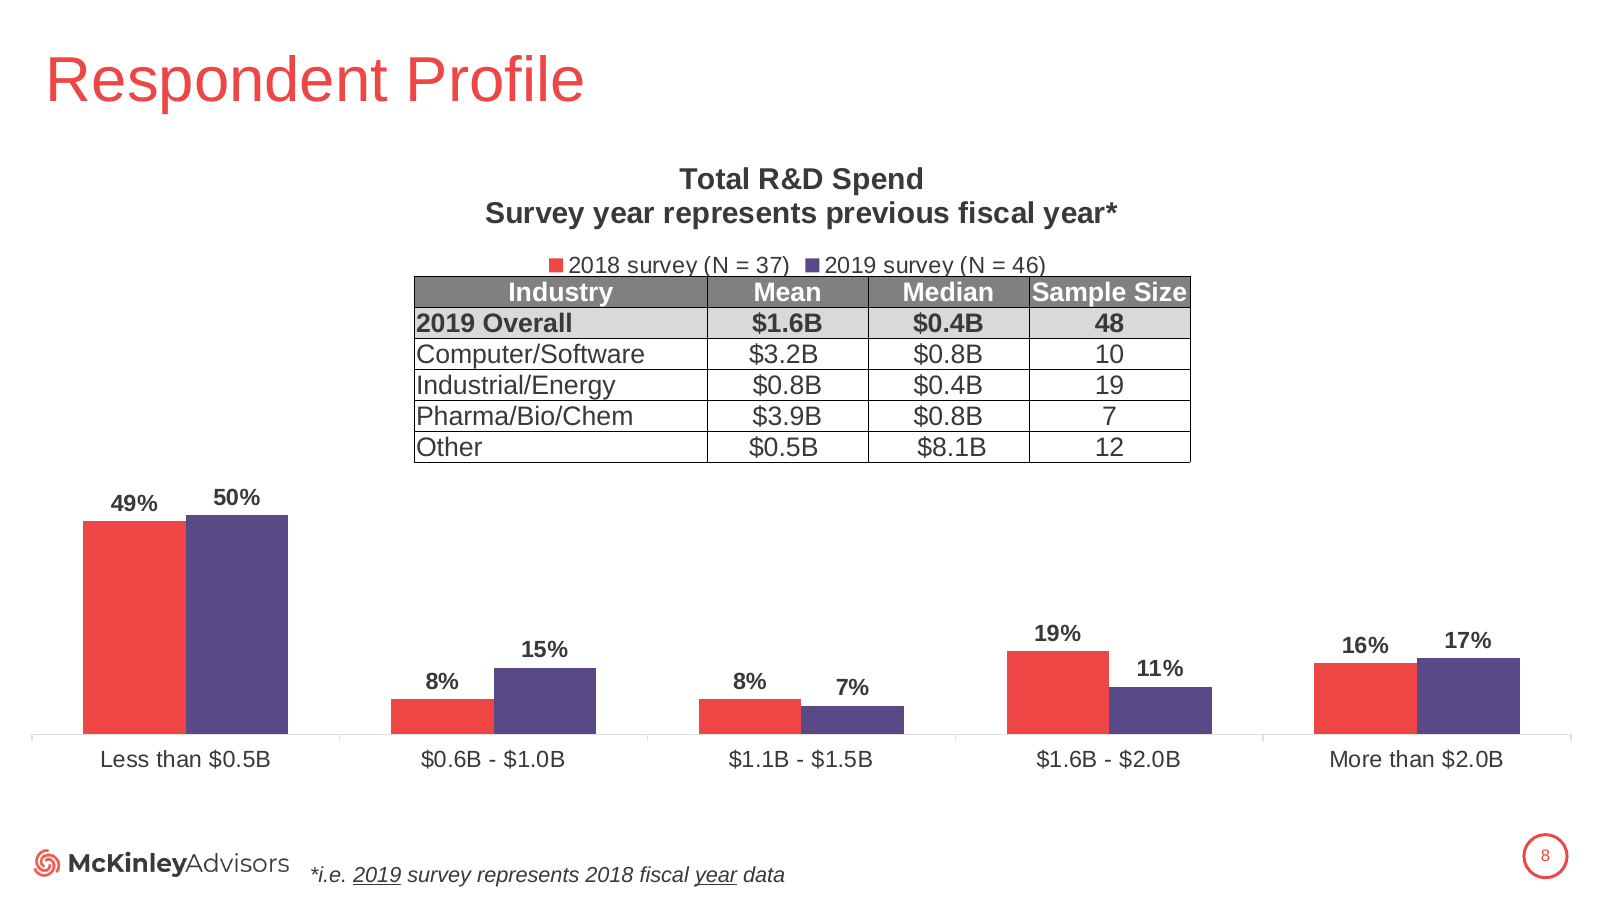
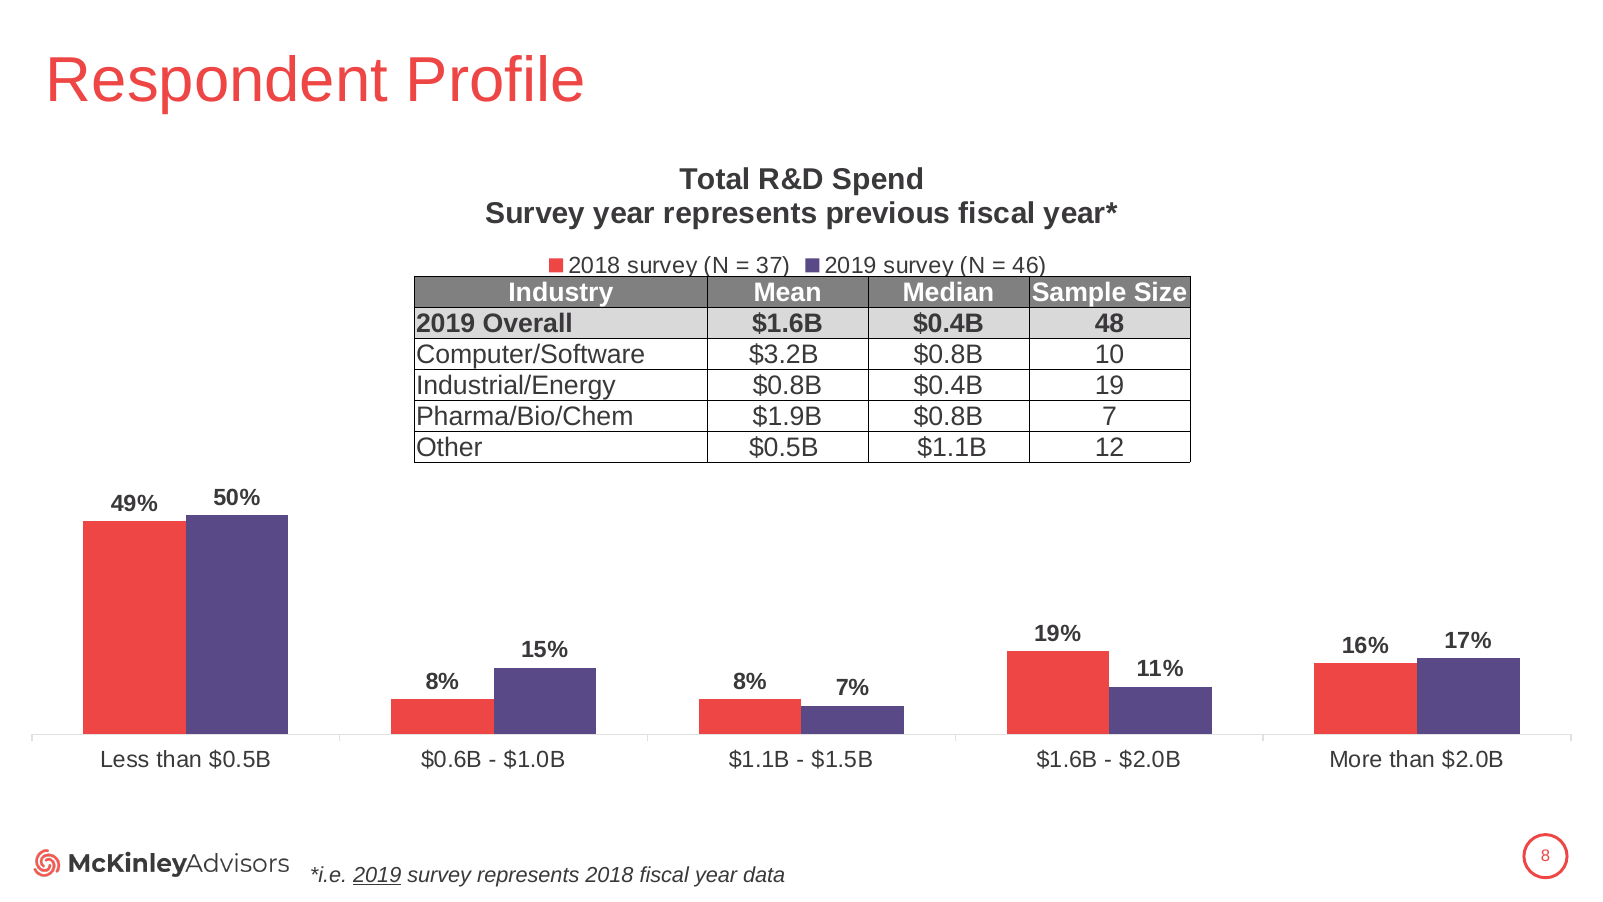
$3.9B: $3.9B -> $1.9B
$0.5B $8.1B: $8.1B -> $1.1B
year at (716, 875) underline: present -> none
